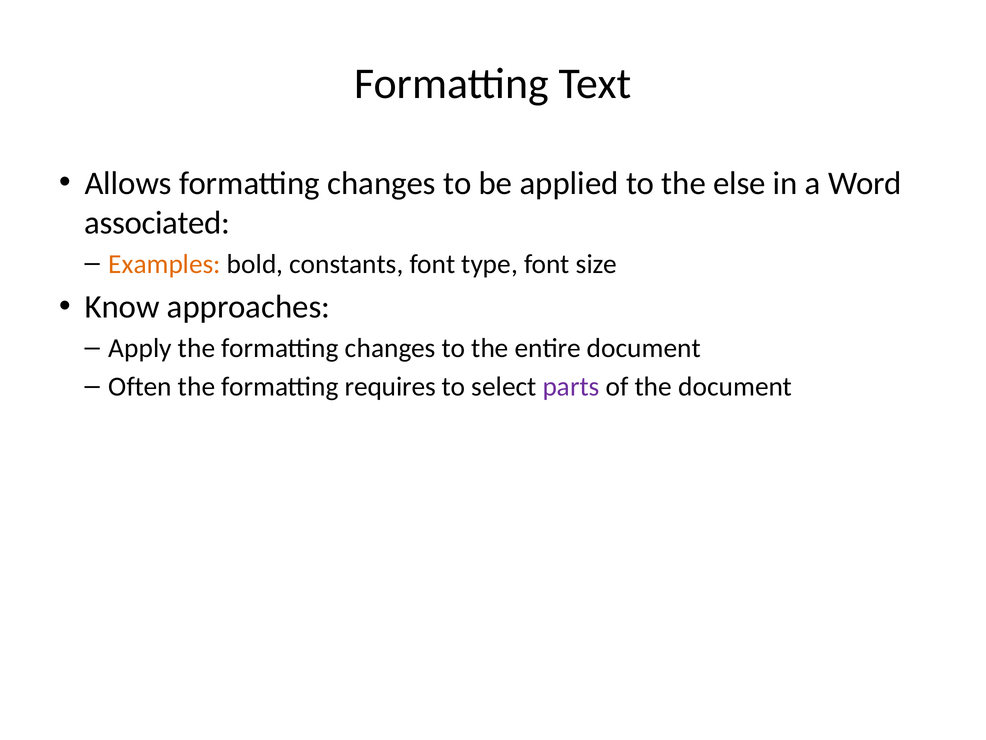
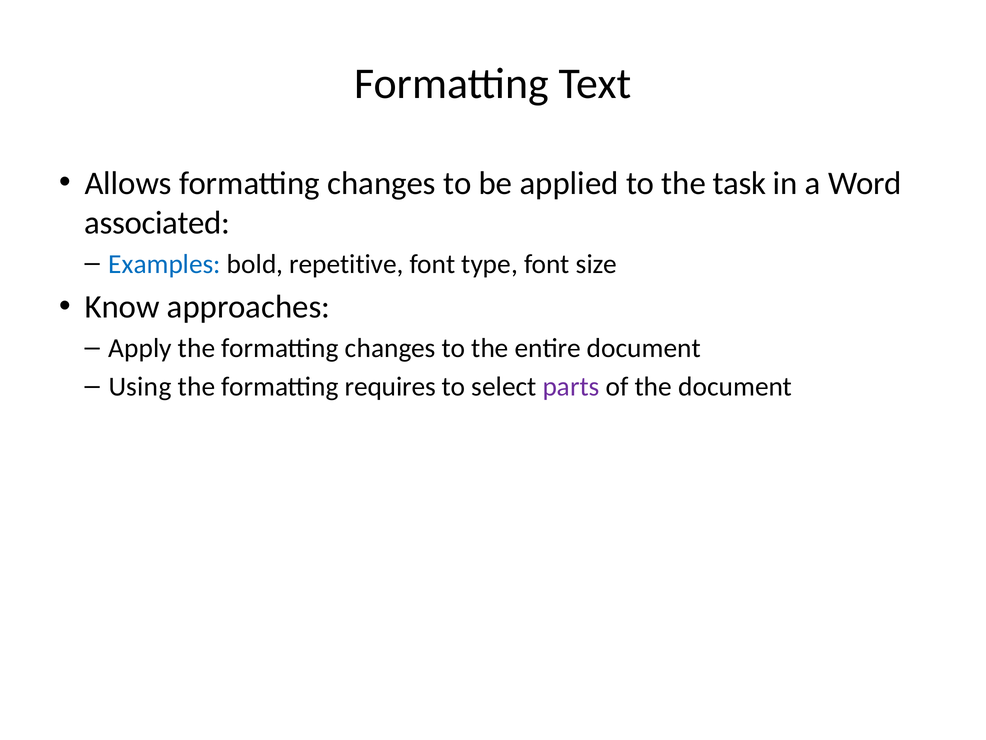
else: else -> task
Examples colour: orange -> blue
constants: constants -> repetitive
Often: Often -> Using
